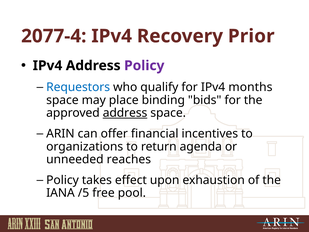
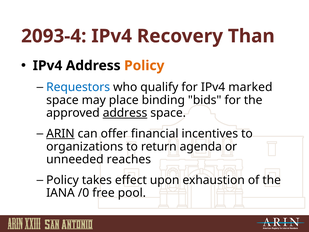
2077-4: 2077-4 -> 2093-4
Prior: Prior -> Than
Policy at (144, 66) colour: purple -> orange
months: months -> marked
ARIN underline: none -> present
/5: /5 -> /0
